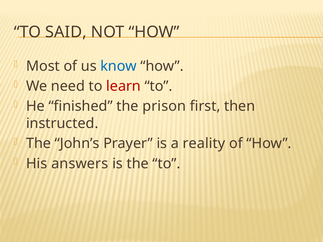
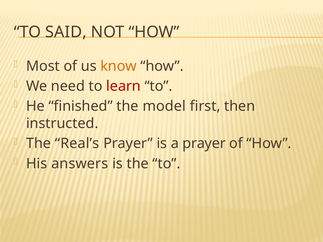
know colour: blue -> orange
prison: prison -> model
John’s: John’s -> Real’s
a reality: reality -> prayer
